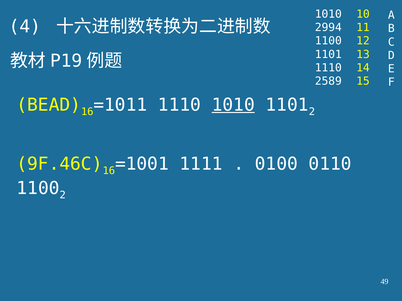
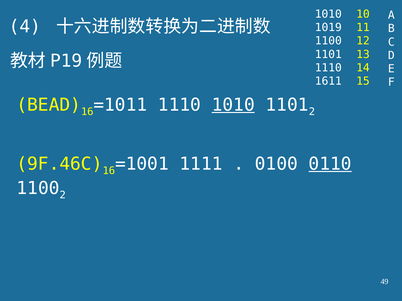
2994: 2994 -> 1019
2589: 2589 -> 1611
0110 underline: none -> present
